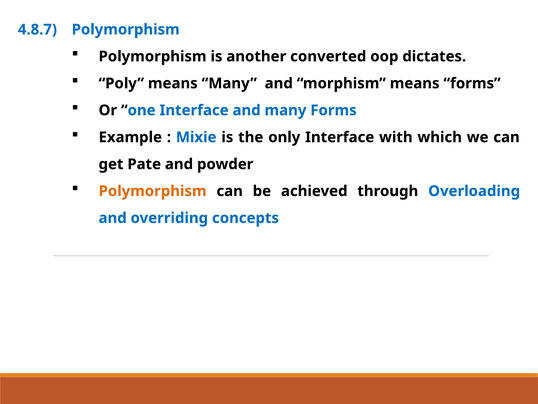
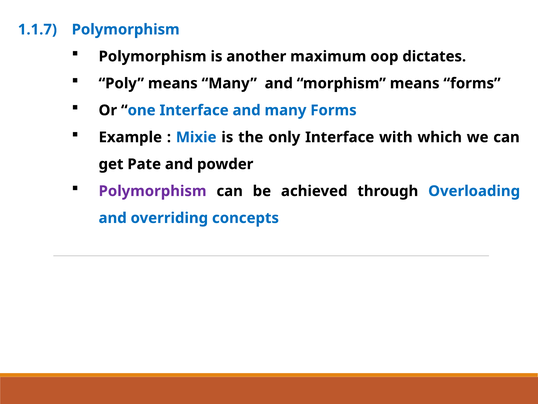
4.8.7: 4.8.7 -> 1.1.7
converted: converted -> maximum
Polymorphism at (153, 191) colour: orange -> purple
